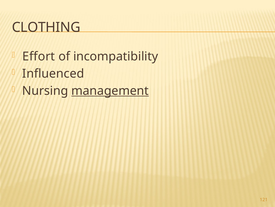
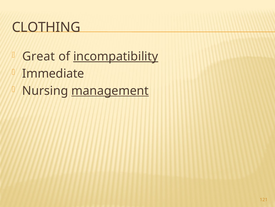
Effort: Effort -> Great
incompatibility underline: none -> present
Influenced: Influenced -> Immediate
